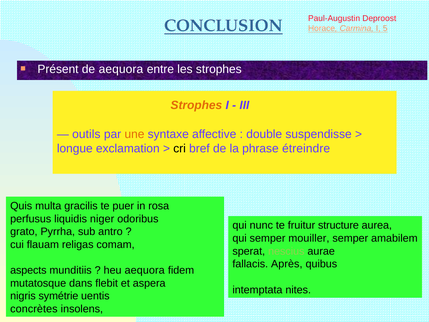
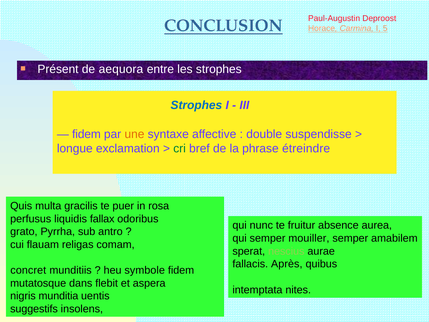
Strophes at (196, 105) colour: orange -> blue
outils at (86, 134): outils -> fidem
cri colour: black -> green
niger: niger -> fallax
structure: structure -> absence
aspects: aspects -> concret
heu aequora: aequora -> symbole
symétrie: symétrie -> munditia
concrètes: concrètes -> suggestifs
